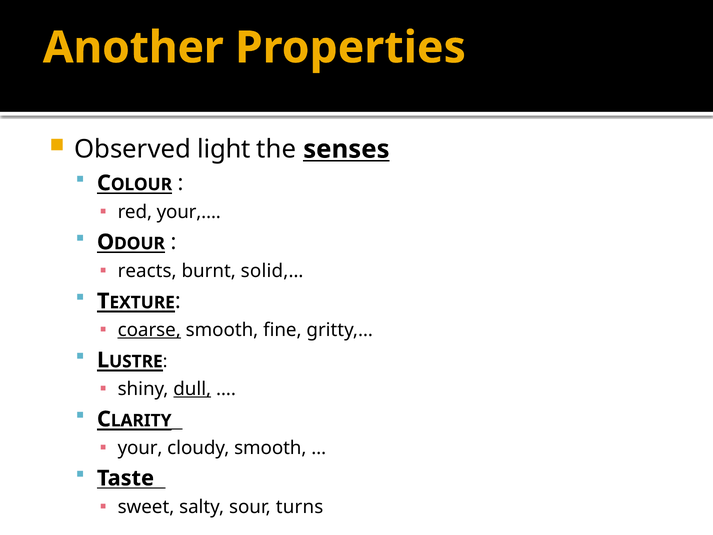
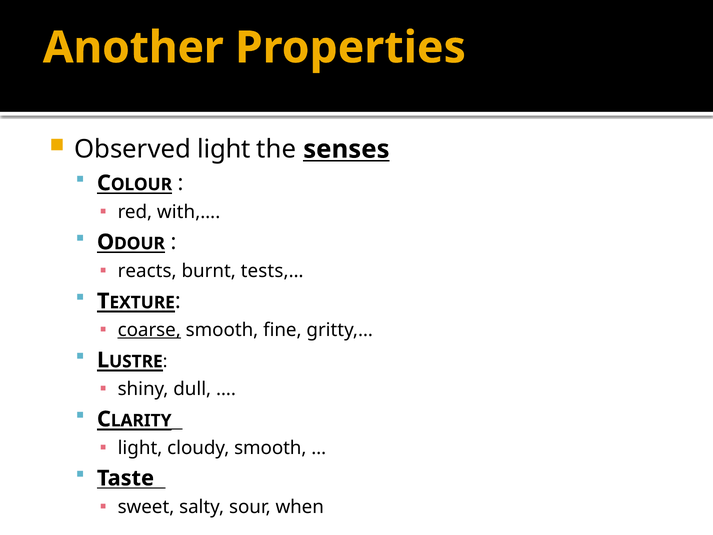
your,…: your,… -> with,…
solid,…: solid,… -> tests,…
dull underline: present -> none
your at (140, 448): your -> light
turns: turns -> when
